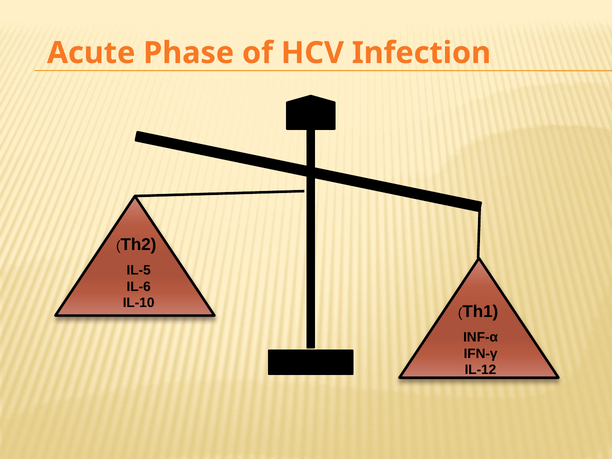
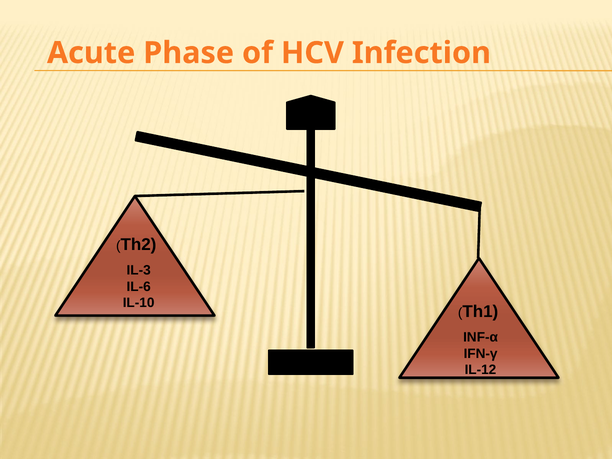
IL-5: IL-5 -> IL-3
